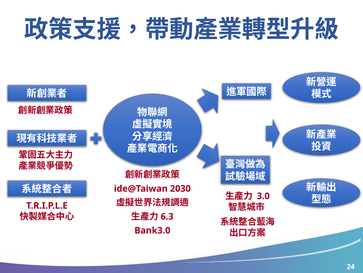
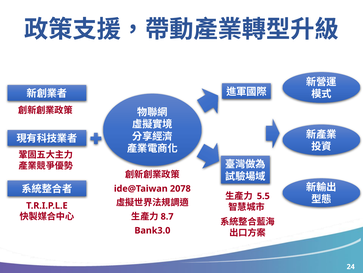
2030: 2030 -> 2078
3.0: 3.0 -> 5.5
6.3: 6.3 -> 8.7
